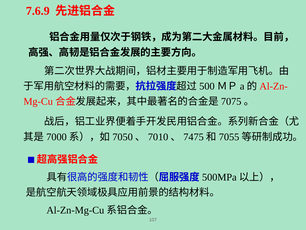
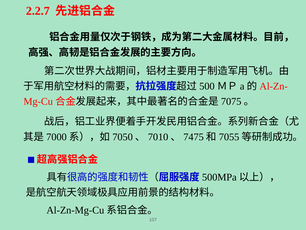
7.6.9: 7.6.9 -> 2.2.7
